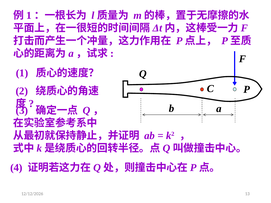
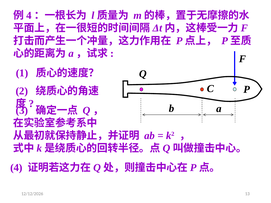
1 at (29, 15): 1 -> 4
